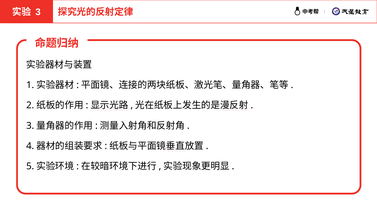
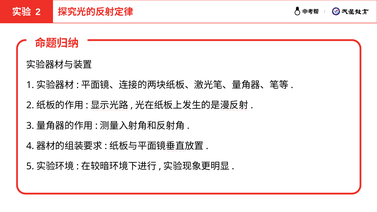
3 at (38, 12): 3 -> 2
